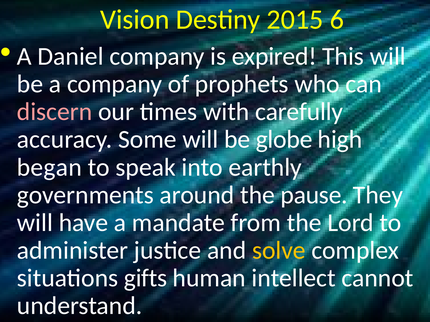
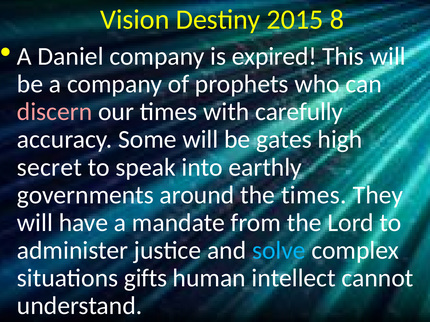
6: 6 -> 8
globe: globe -> gates
began: began -> secret
the pause: pause -> times
solve colour: yellow -> light blue
